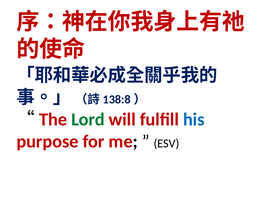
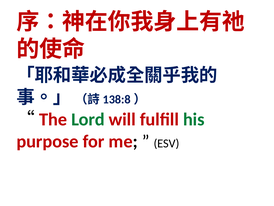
his colour: blue -> green
